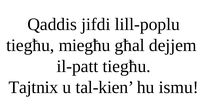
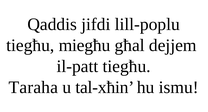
Tajtnix: Tajtnix -> Taraha
tal-kien: tal-kien -> tal-xħin
